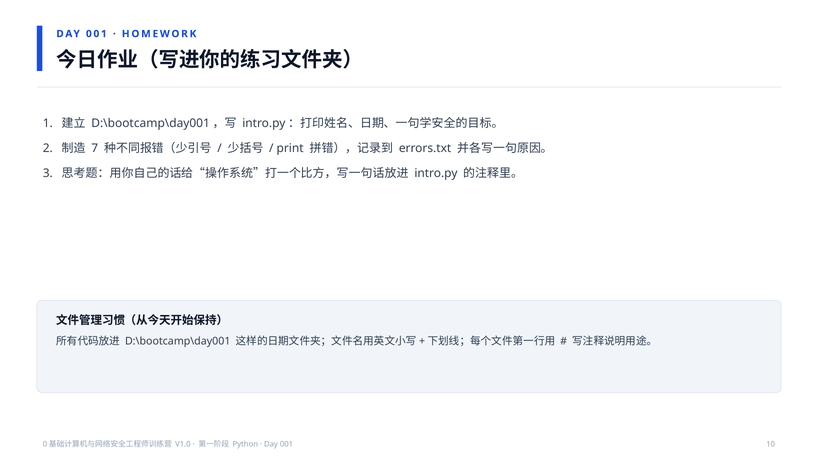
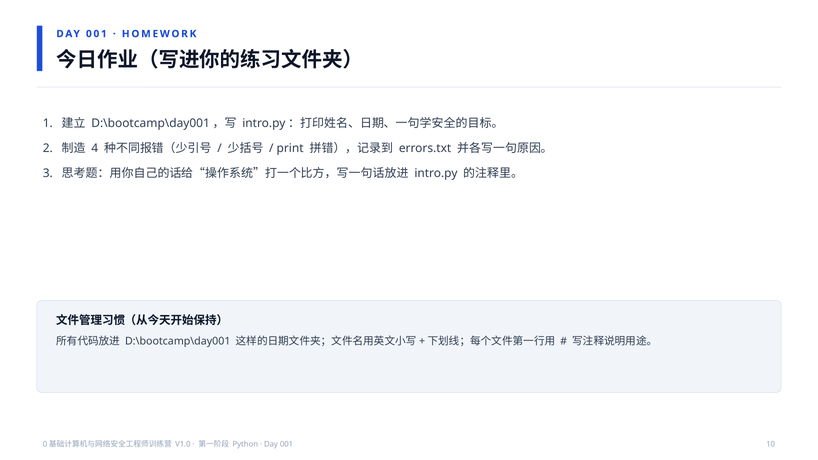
7: 7 -> 4
